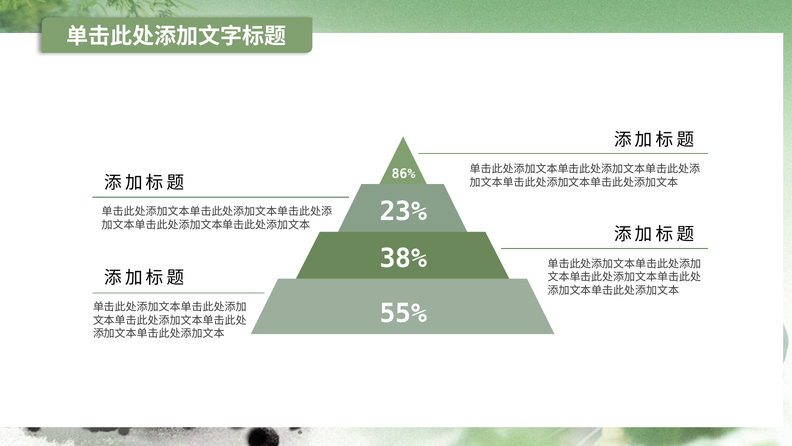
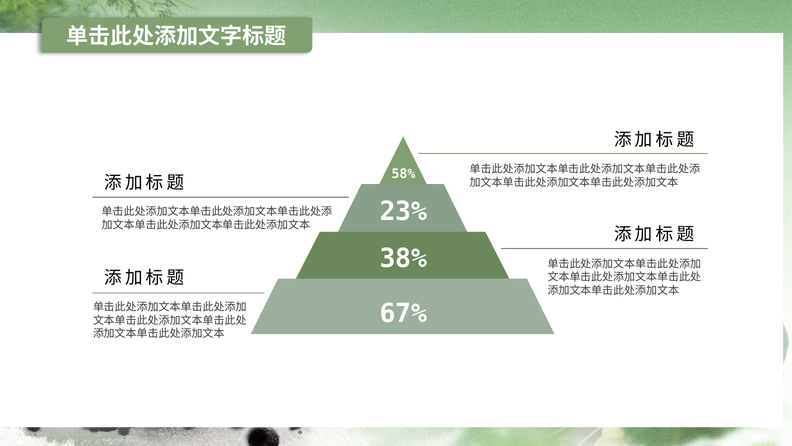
86%: 86% -> 58%
55%: 55% -> 67%
